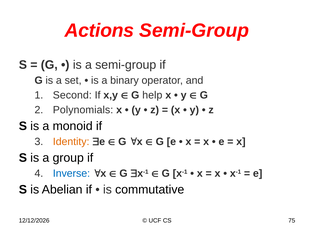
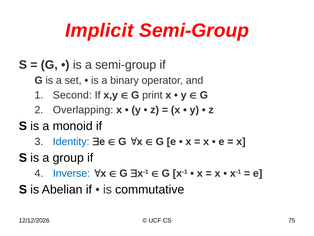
Actions: Actions -> Implicit
help: help -> print
Polynomials: Polynomials -> Overlapping
Identity colour: orange -> blue
